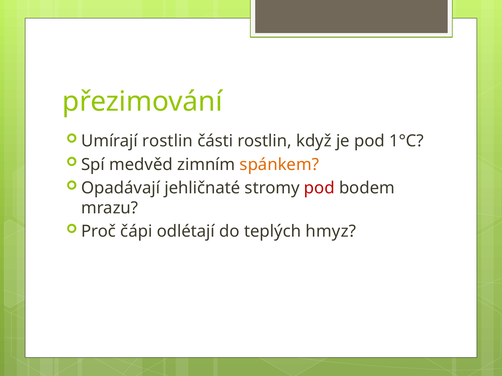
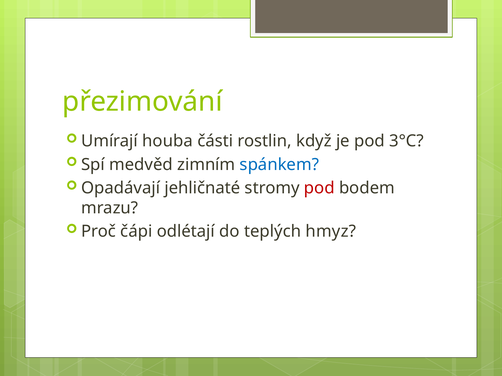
Umírají rostlin: rostlin -> houba
1°C: 1°C -> 3°C
spánkem colour: orange -> blue
